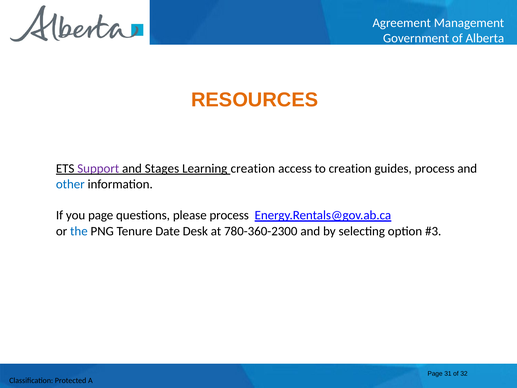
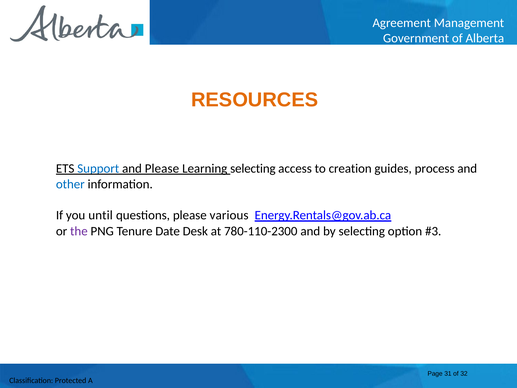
Support colour: purple -> blue
and Stages: Stages -> Please
Learning creation: creation -> selecting
you page: page -> until
please process: process -> various
the colour: blue -> purple
780-360-2300: 780-360-2300 -> 780-110-2300
